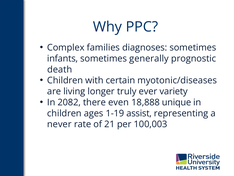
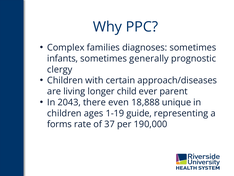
death: death -> clergy
myotonic/diseases: myotonic/diseases -> approach/diseases
truly: truly -> child
variety: variety -> parent
2082: 2082 -> 2043
assist: assist -> guide
never: never -> forms
21: 21 -> 37
100,003: 100,003 -> 190,000
